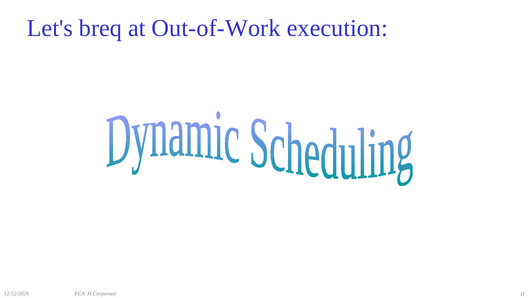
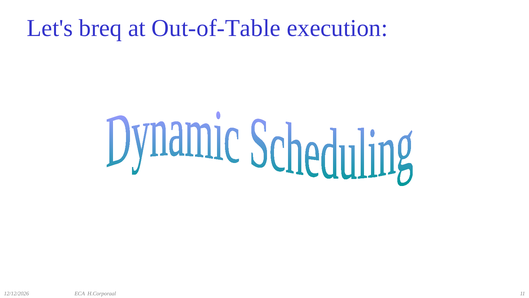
Out-of-Work: Out-of-Work -> Out-of-Table
